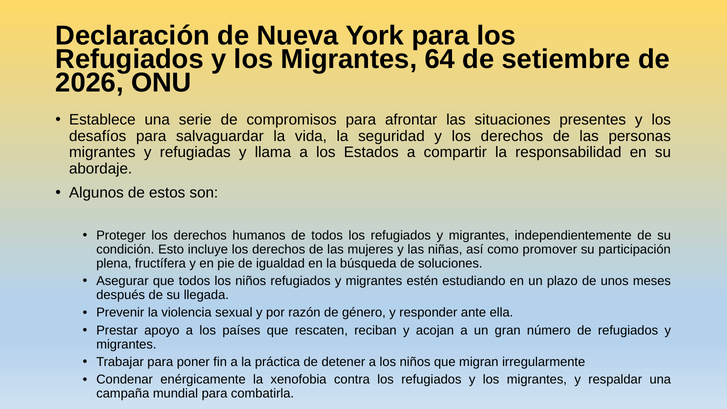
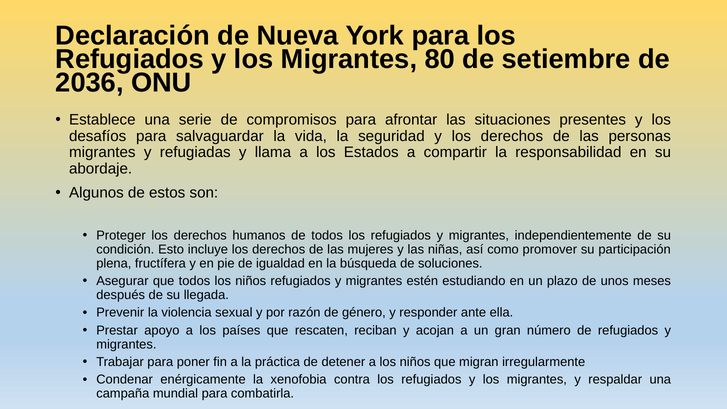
64: 64 -> 80
2026: 2026 -> 2036
